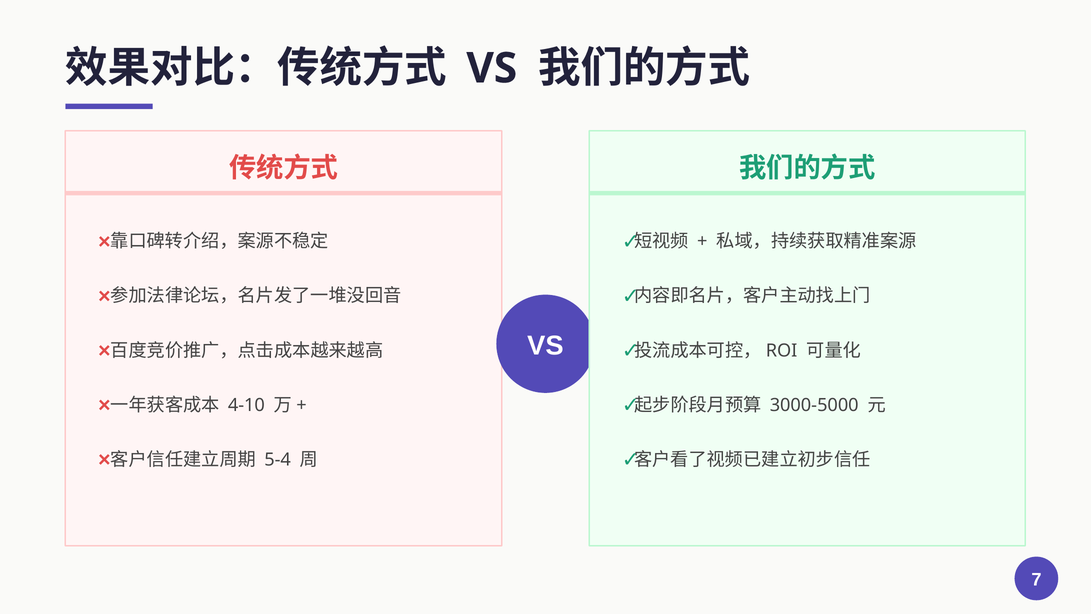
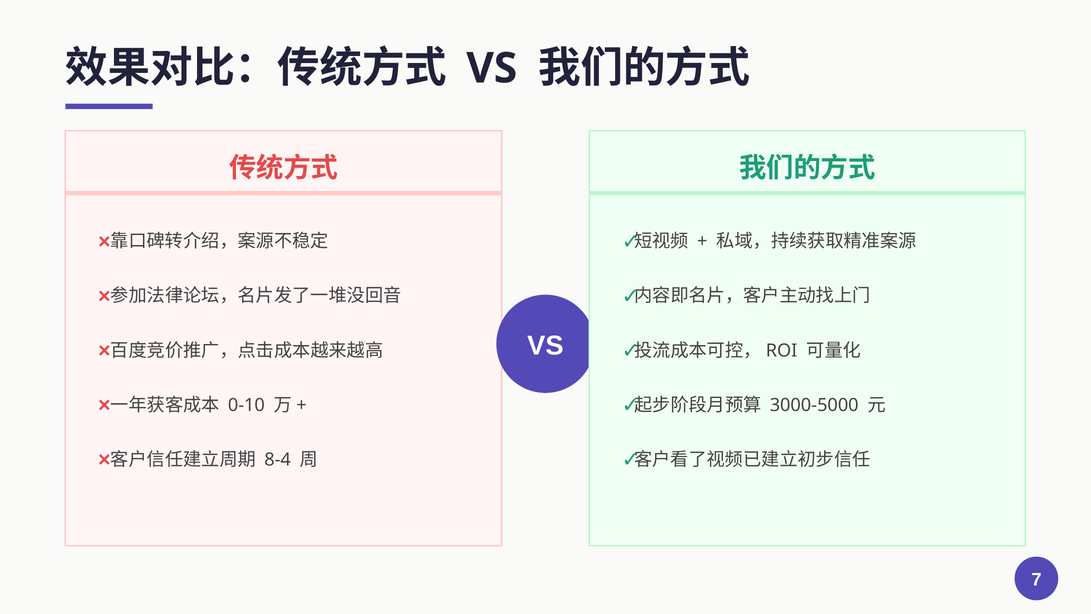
4-10: 4-10 -> 0-10
5-4: 5-4 -> 8-4
